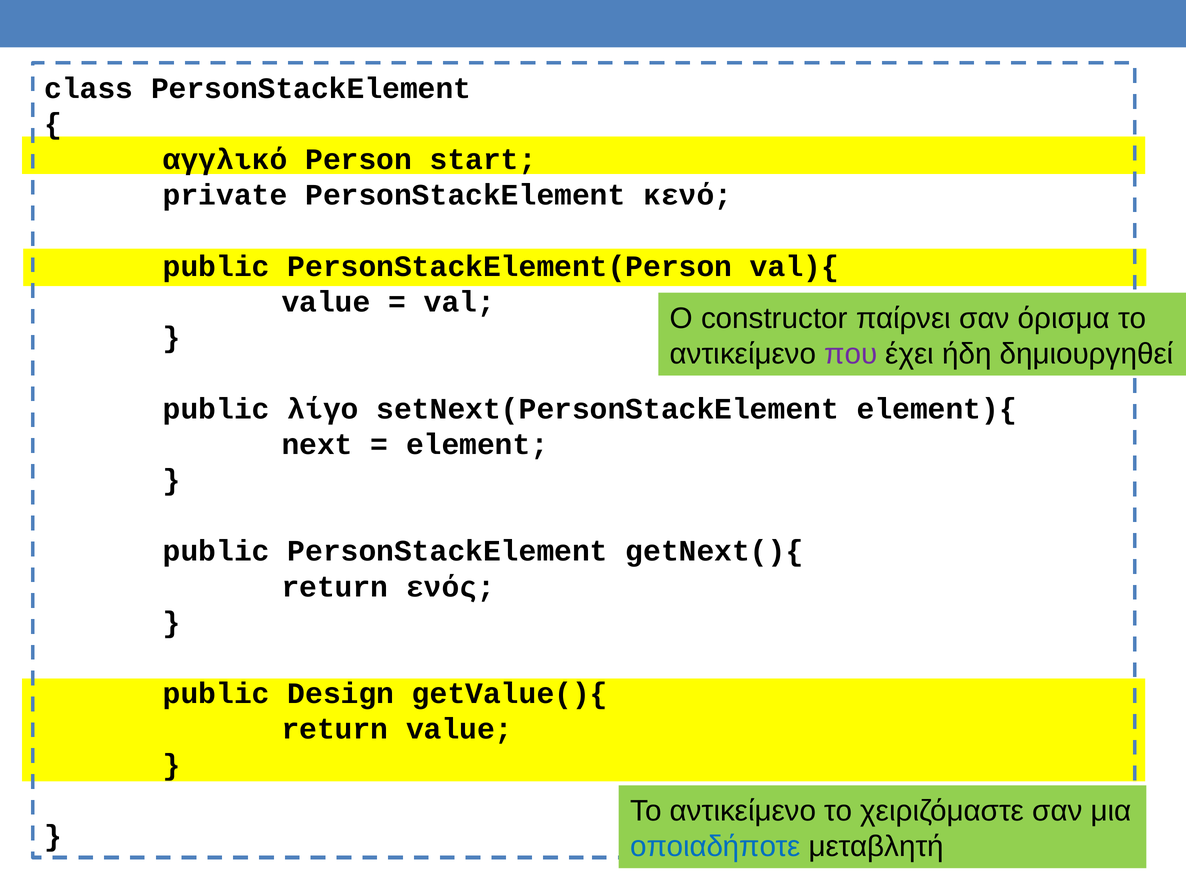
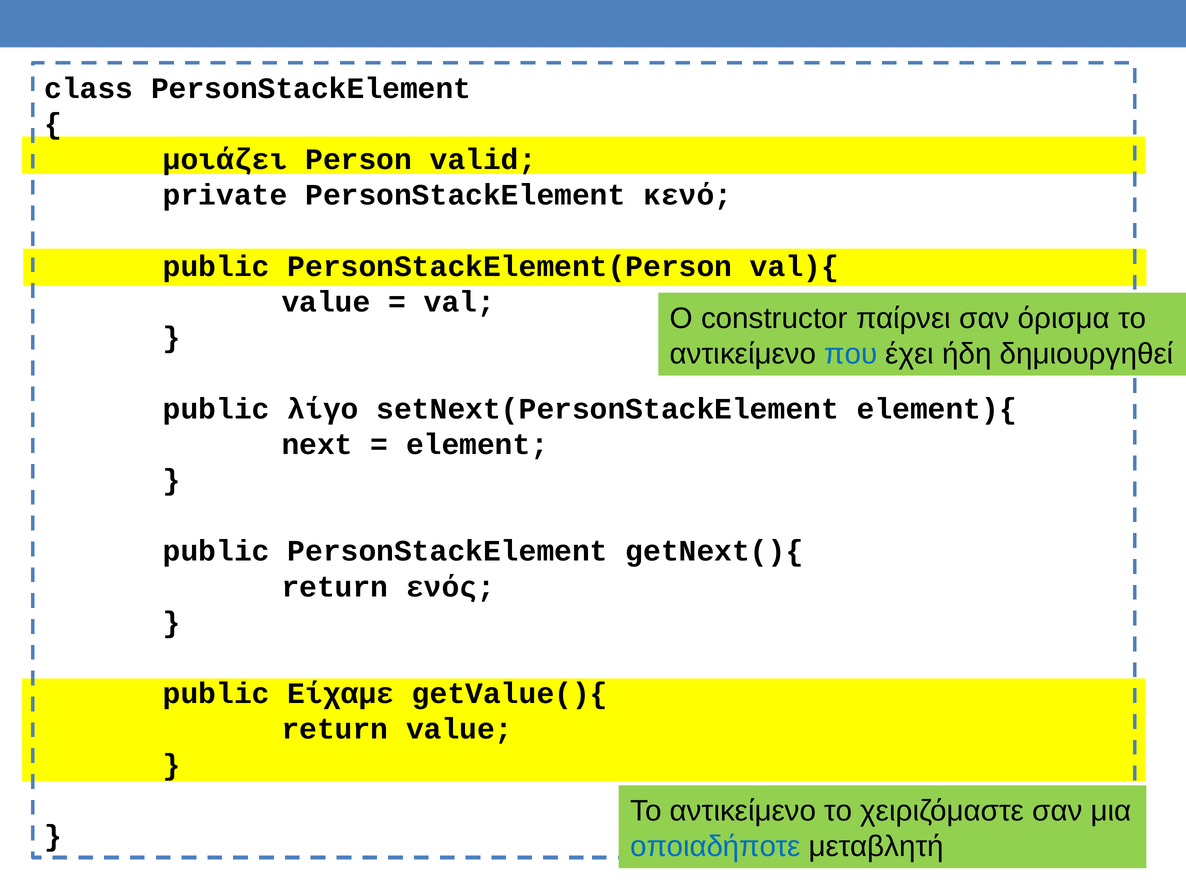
αγγλικό: αγγλικό -> μοιάζει
start: start -> valid
που colour: purple -> blue
Design: Design -> Είχαμε
